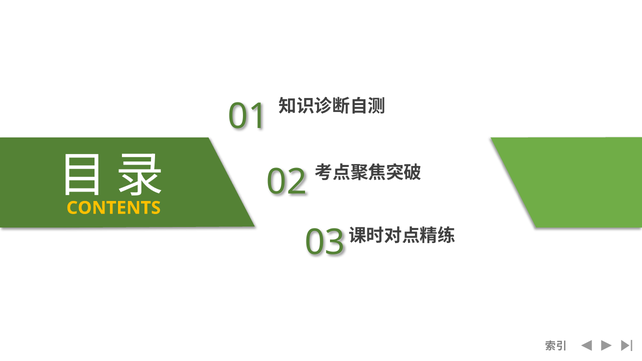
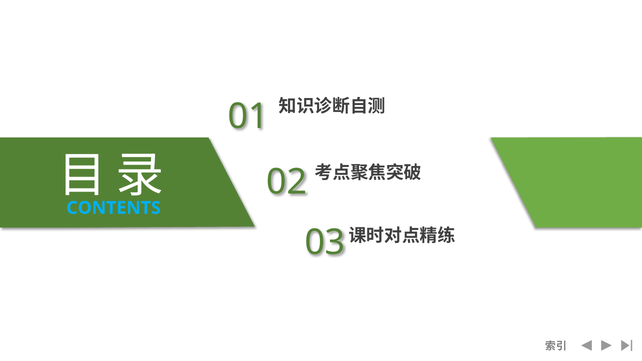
CONTENTS colour: yellow -> light blue
